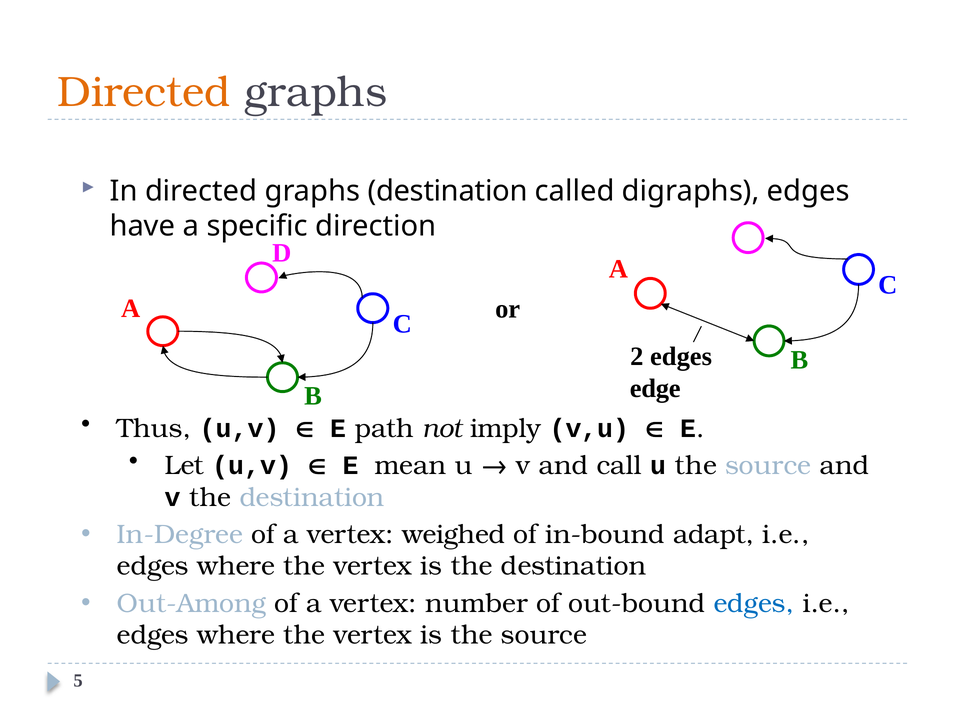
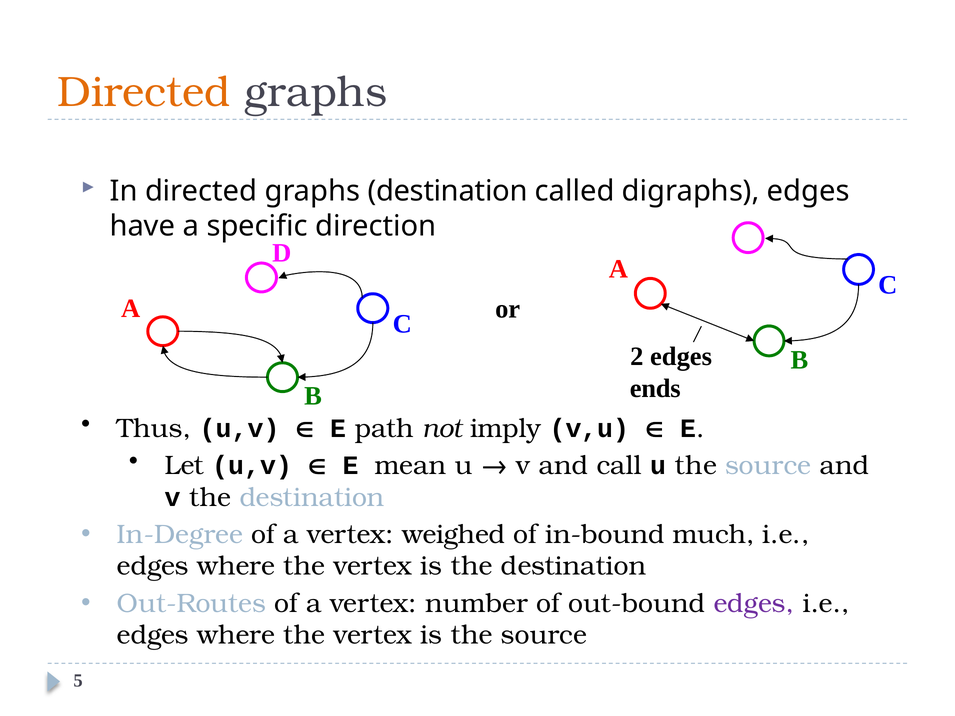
edge: edge -> ends
adapt: adapt -> much
Out-Among: Out-Among -> Out-Routes
edges at (754, 604) colour: blue -> purple
